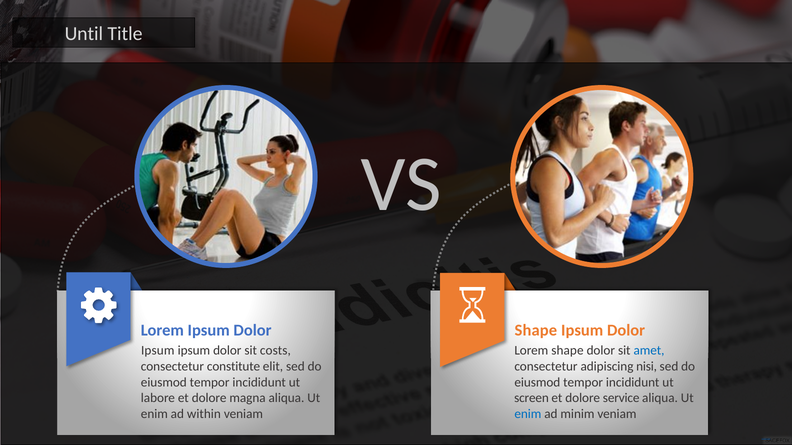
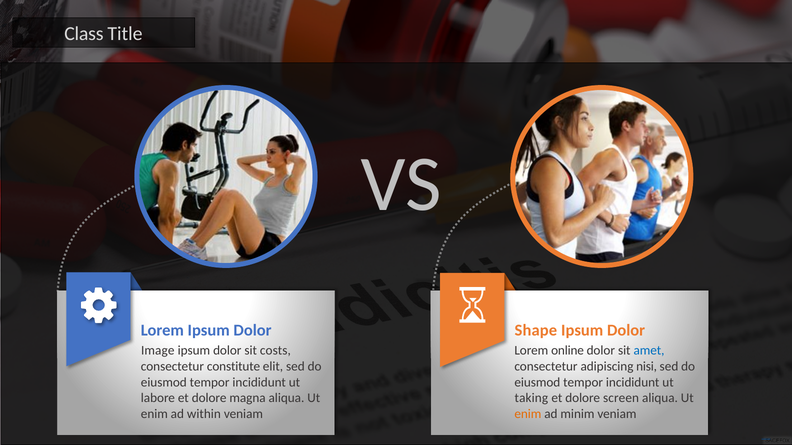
Until: Until -> Class
Ipsum at (158, 351): Ipsum -> Image
Lorem shape: shape -> online
screen: screen -> taking
service: service -> screen
enim at (528, 414) colour: blue -> orange
